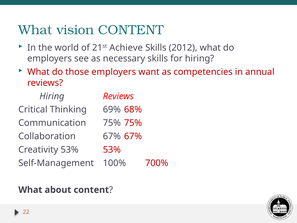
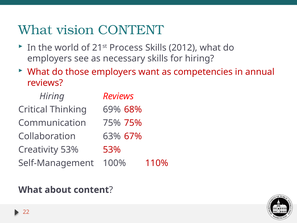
Achieve: Achieve -> Process
Collaboration 67%: 67% -> 63%
700%: 700% -> 110%
